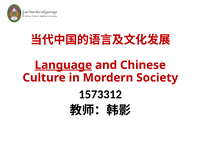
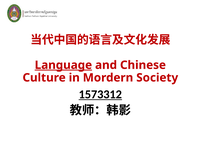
1573312 underline: none -> present
